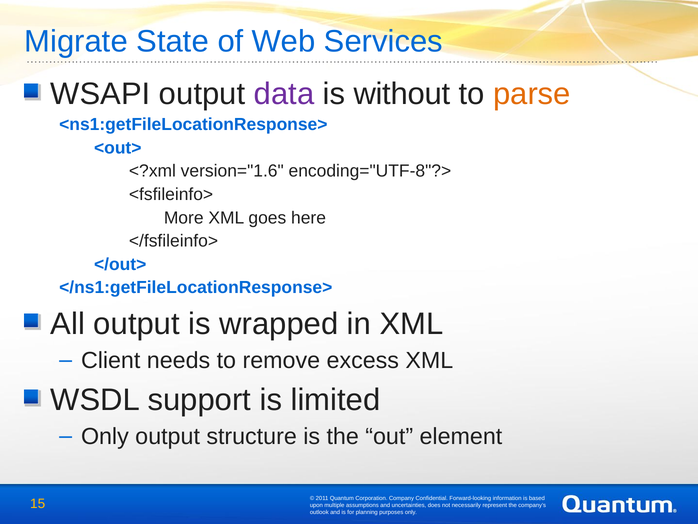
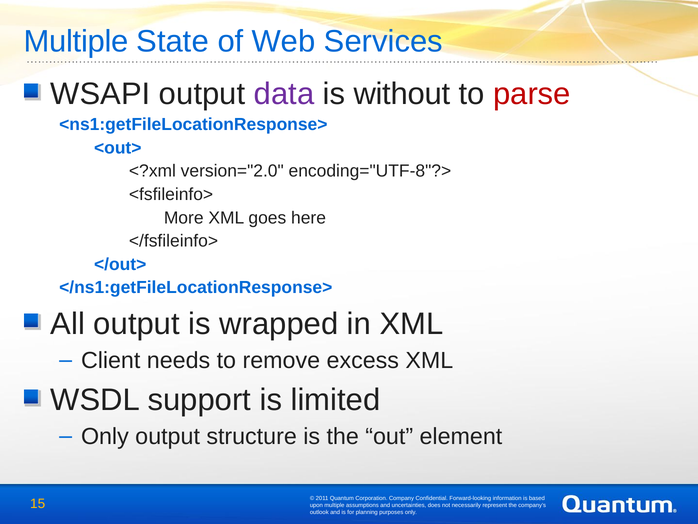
Migrate at (76, 42): Migrate -> Multiple
parse colour: orange -> red
version="1.6: version="1.6 -> version="2.0
